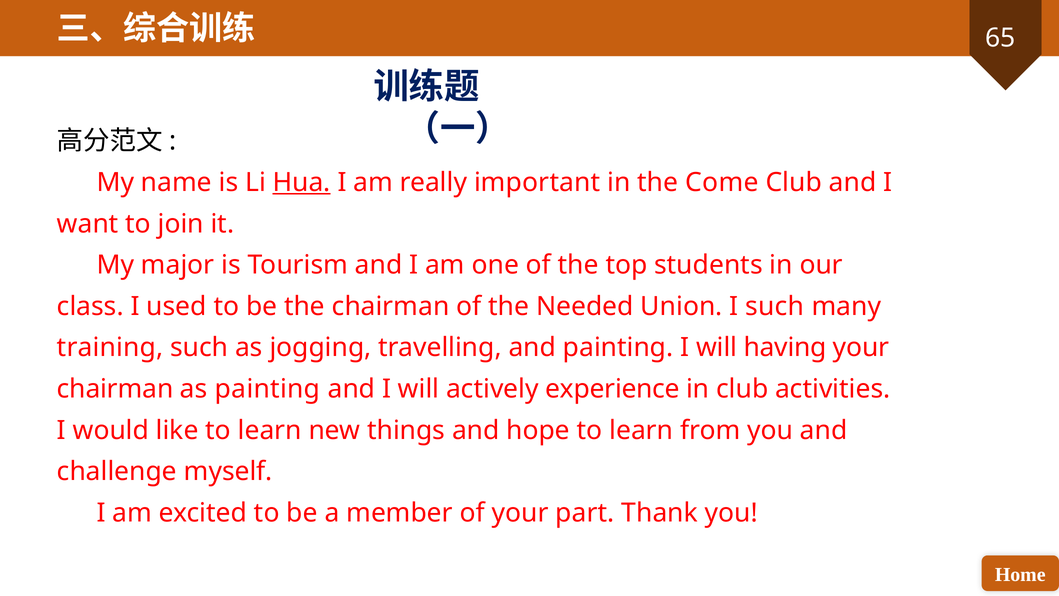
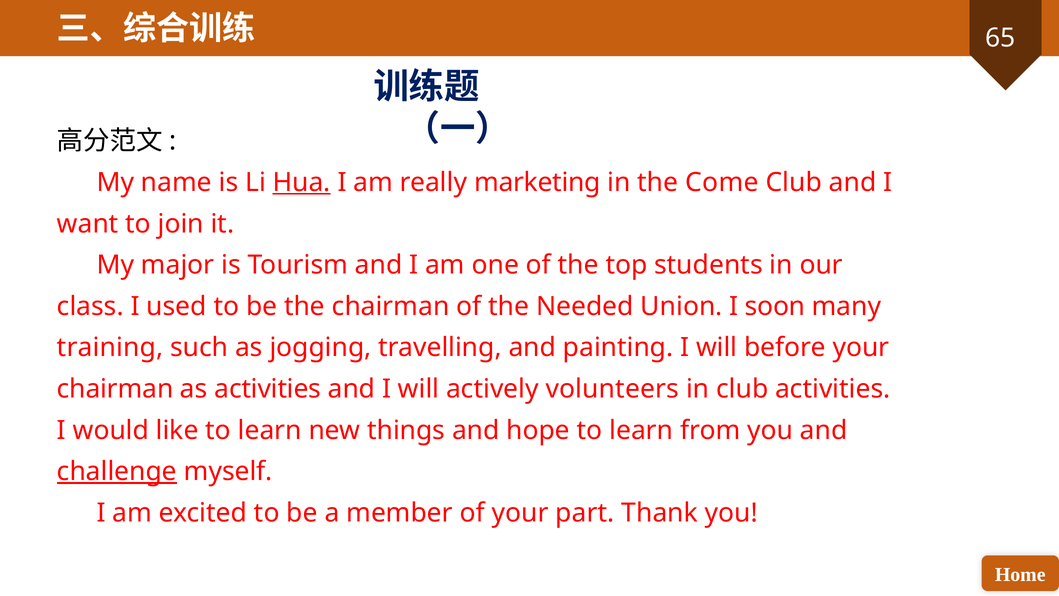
important: important -> marketing
I such: such -> soon
having: having -> before
as painting: painting -> activities
experience: experience -> volunteers
challenge underline: none -> present
